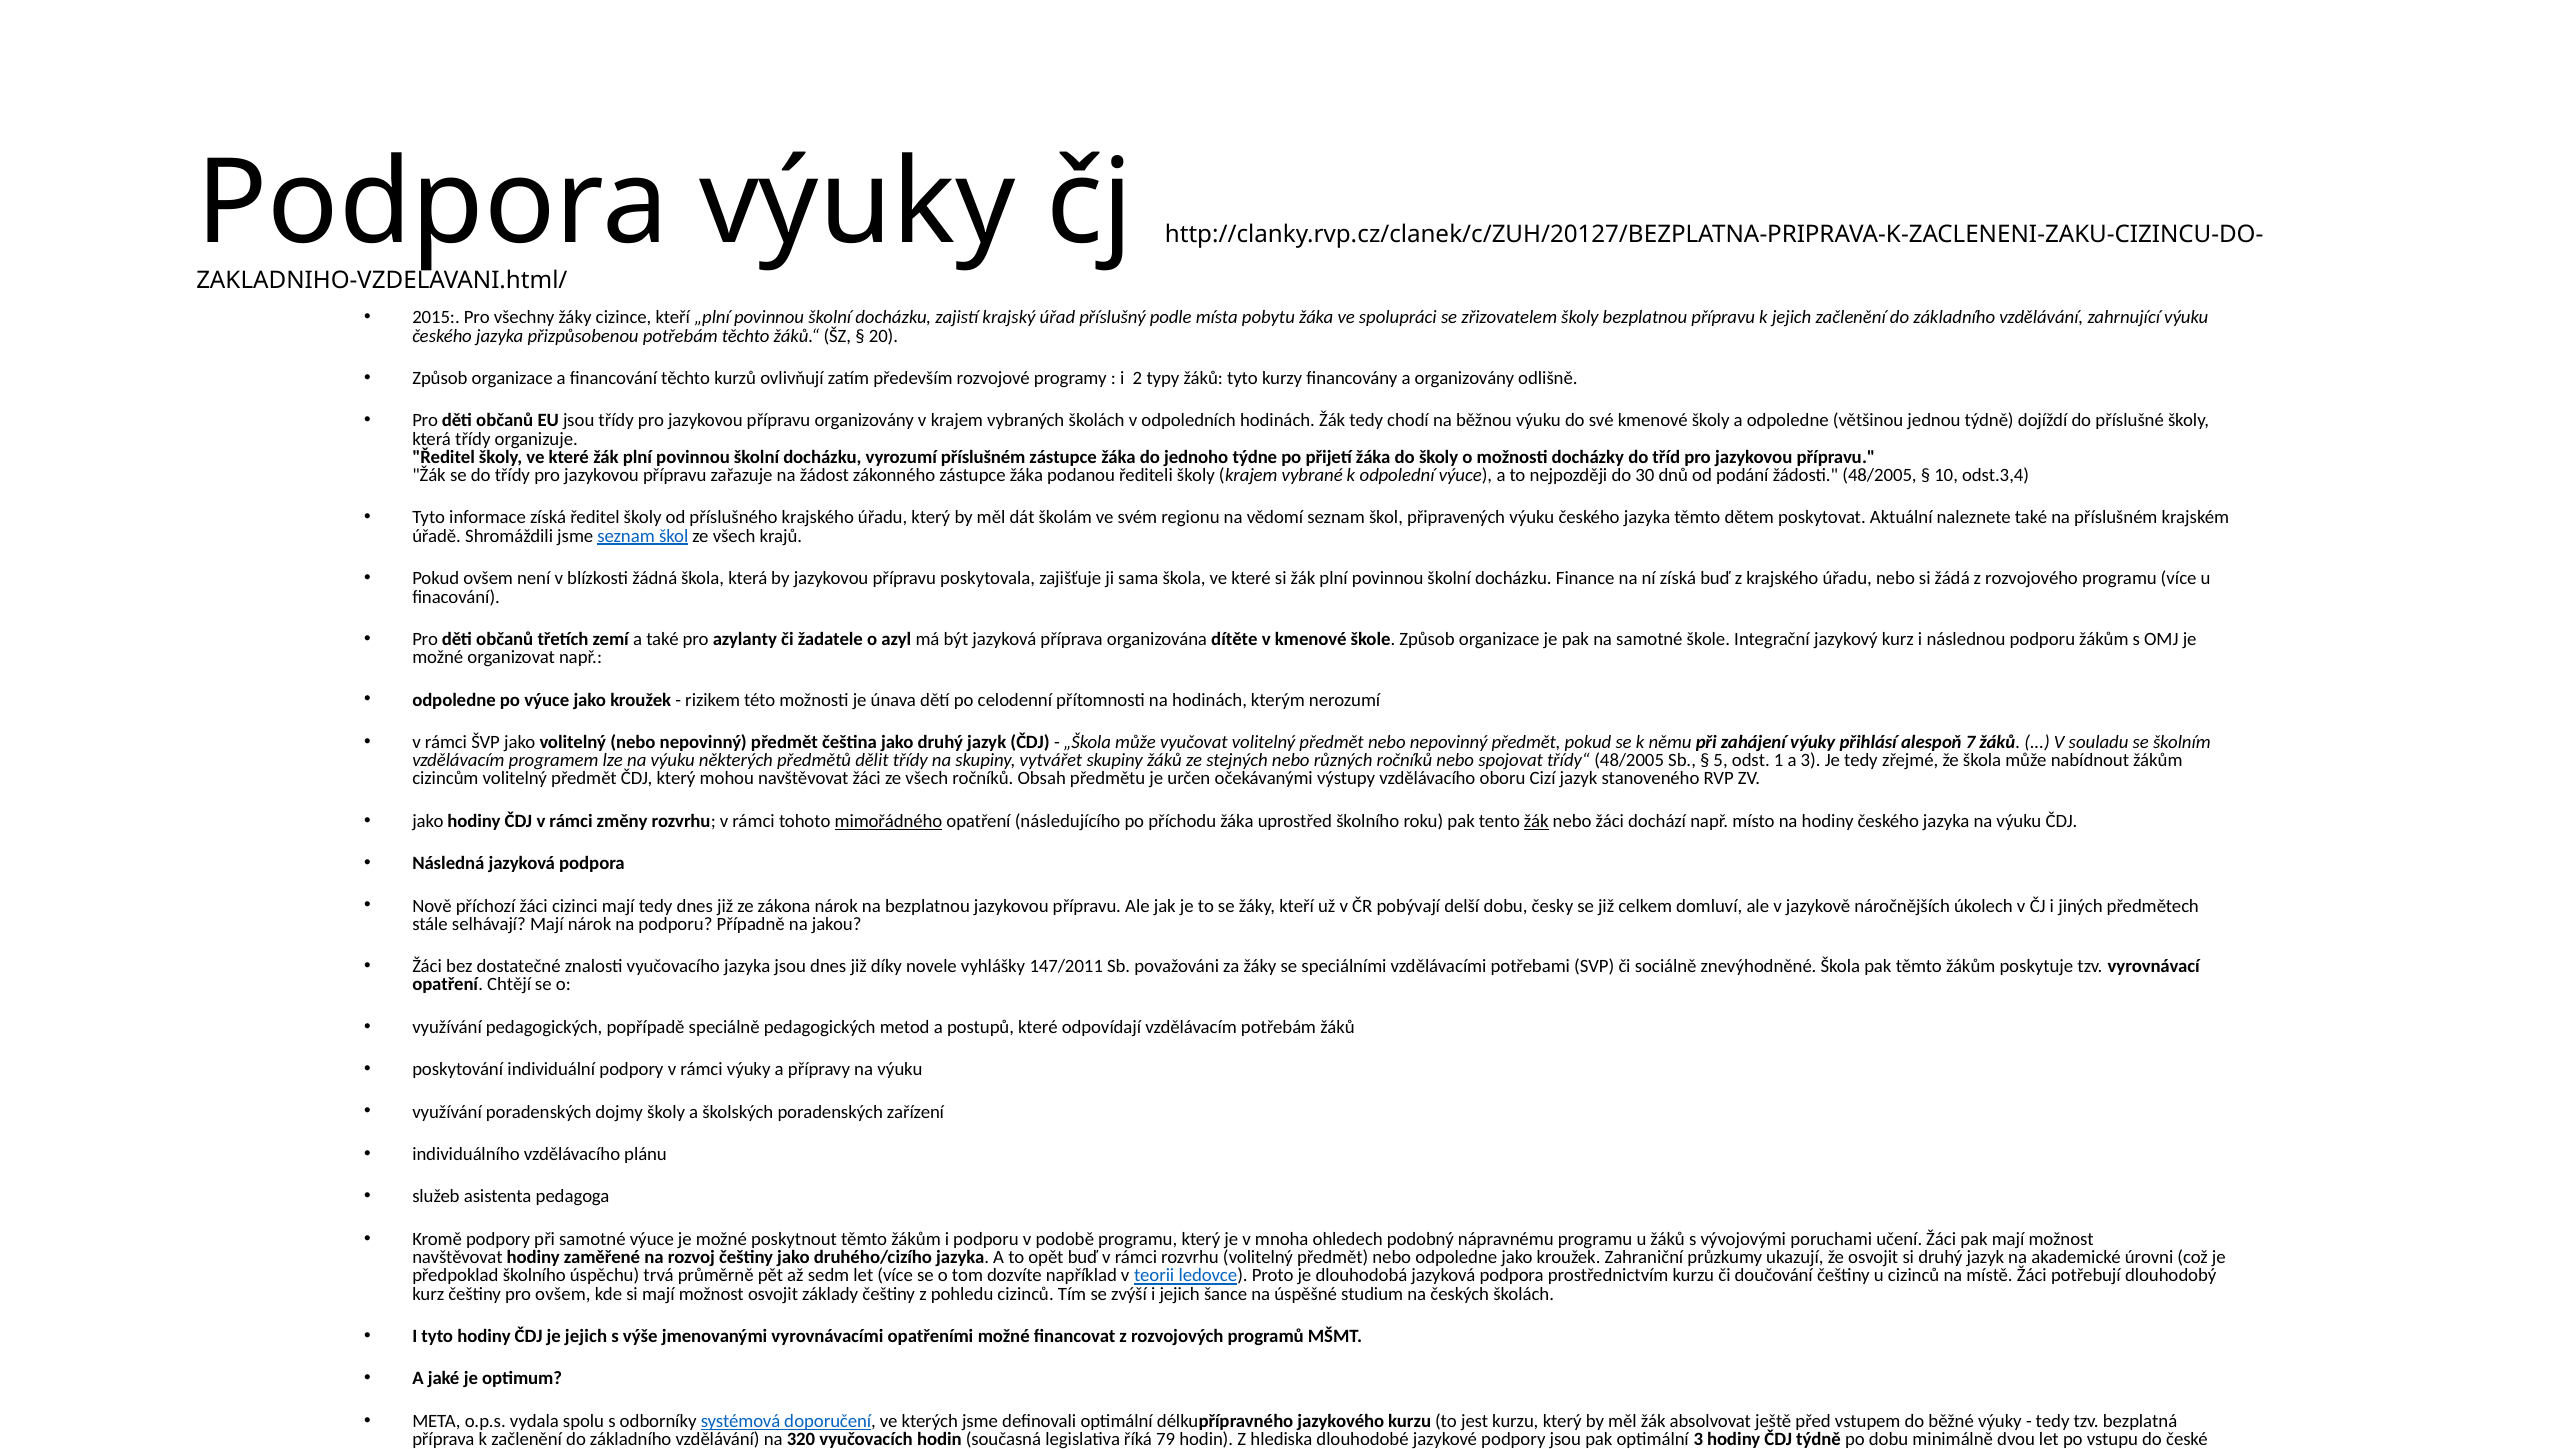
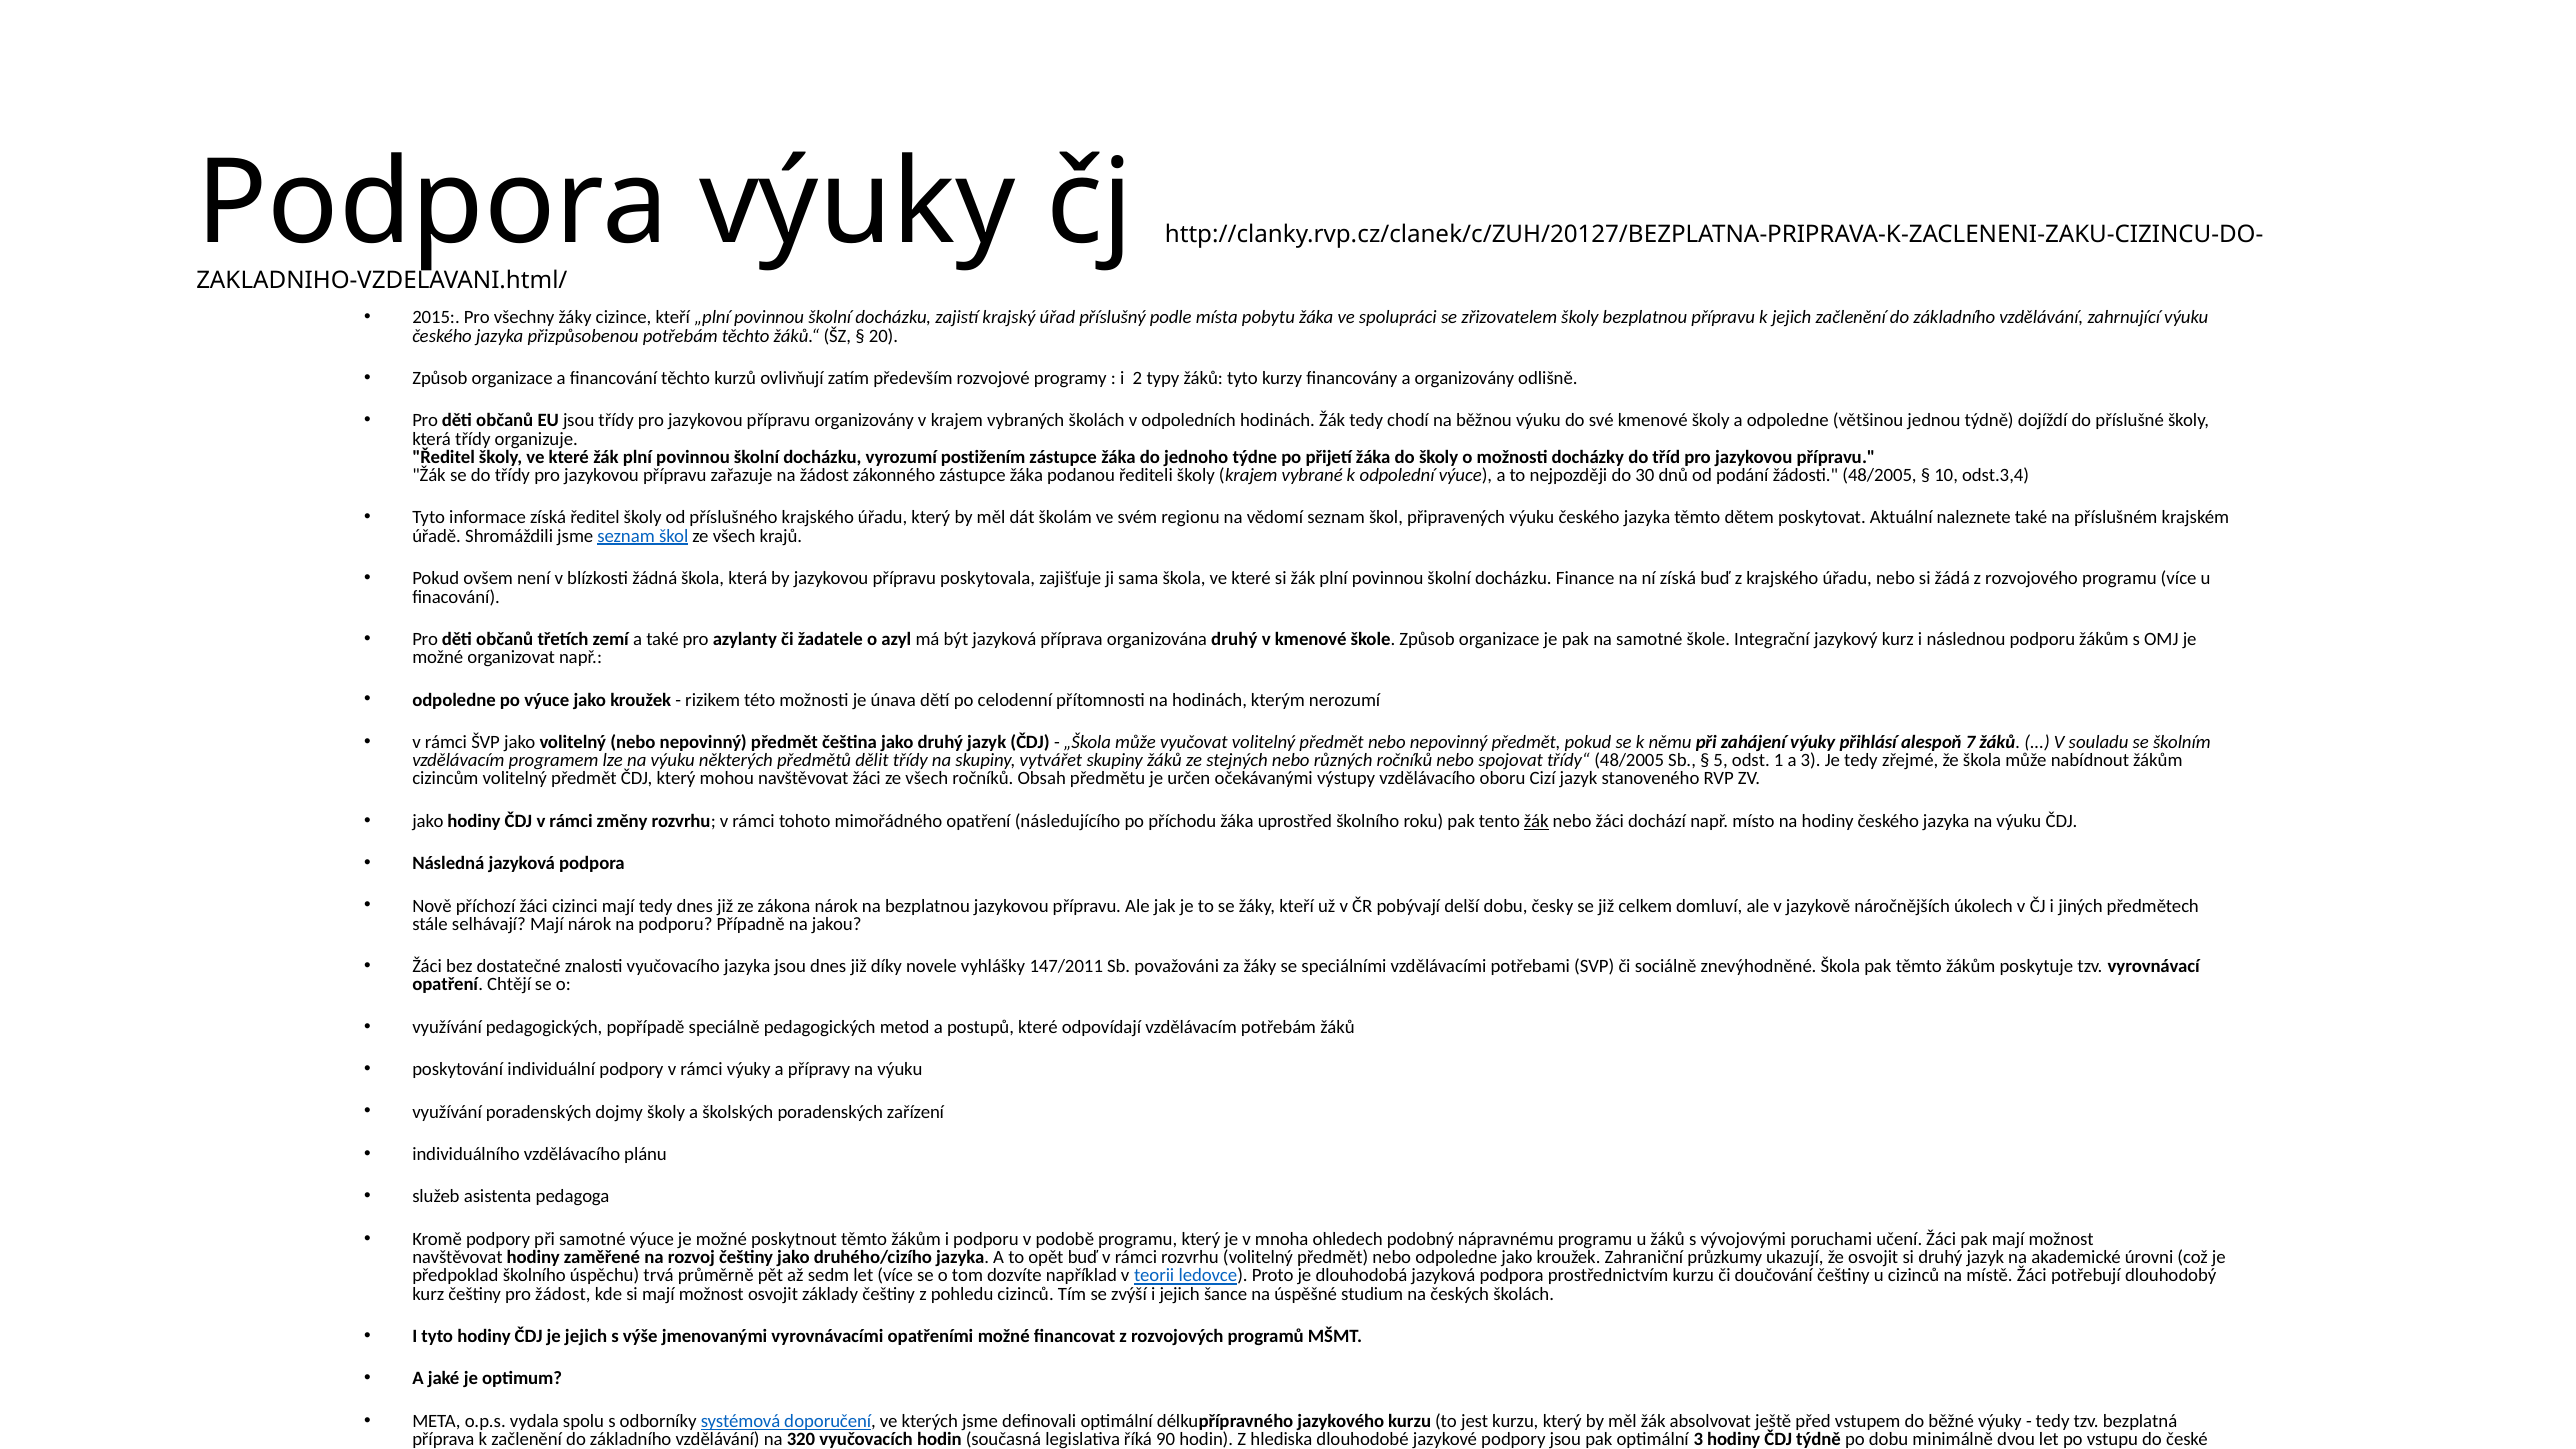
vyrozumí příslušném: příslušném -> postižením
organizována dítěte: dítěte -> druhý
mimořádného underline: present -> none
pro ovšem: ovšem -> žádost
79: 79 -> 90
